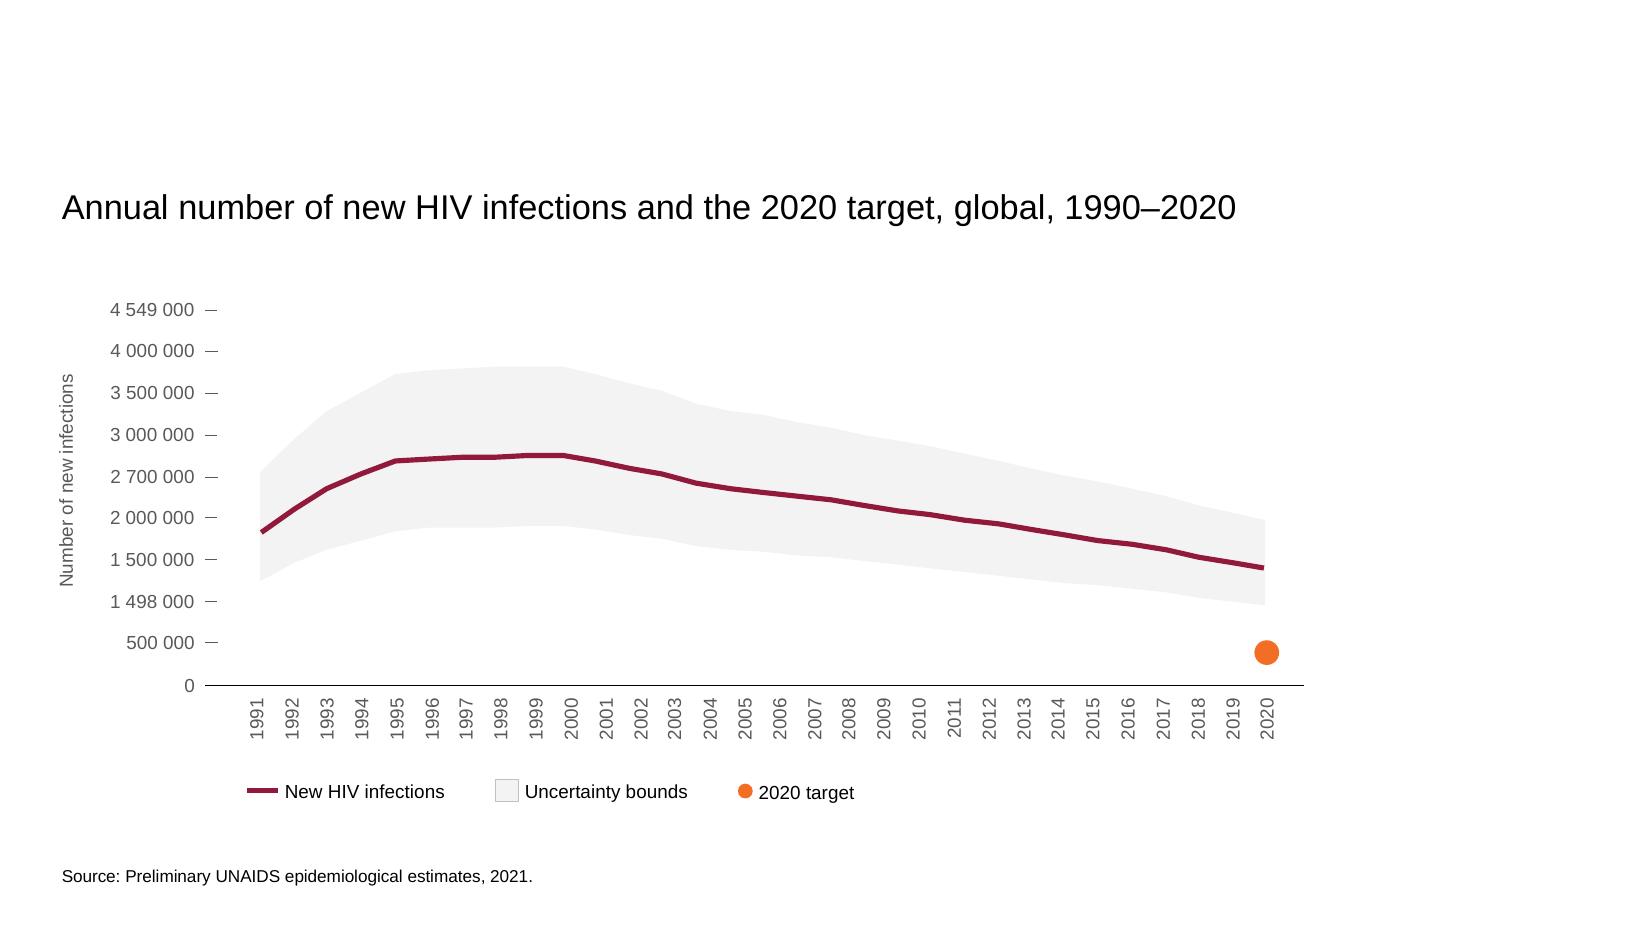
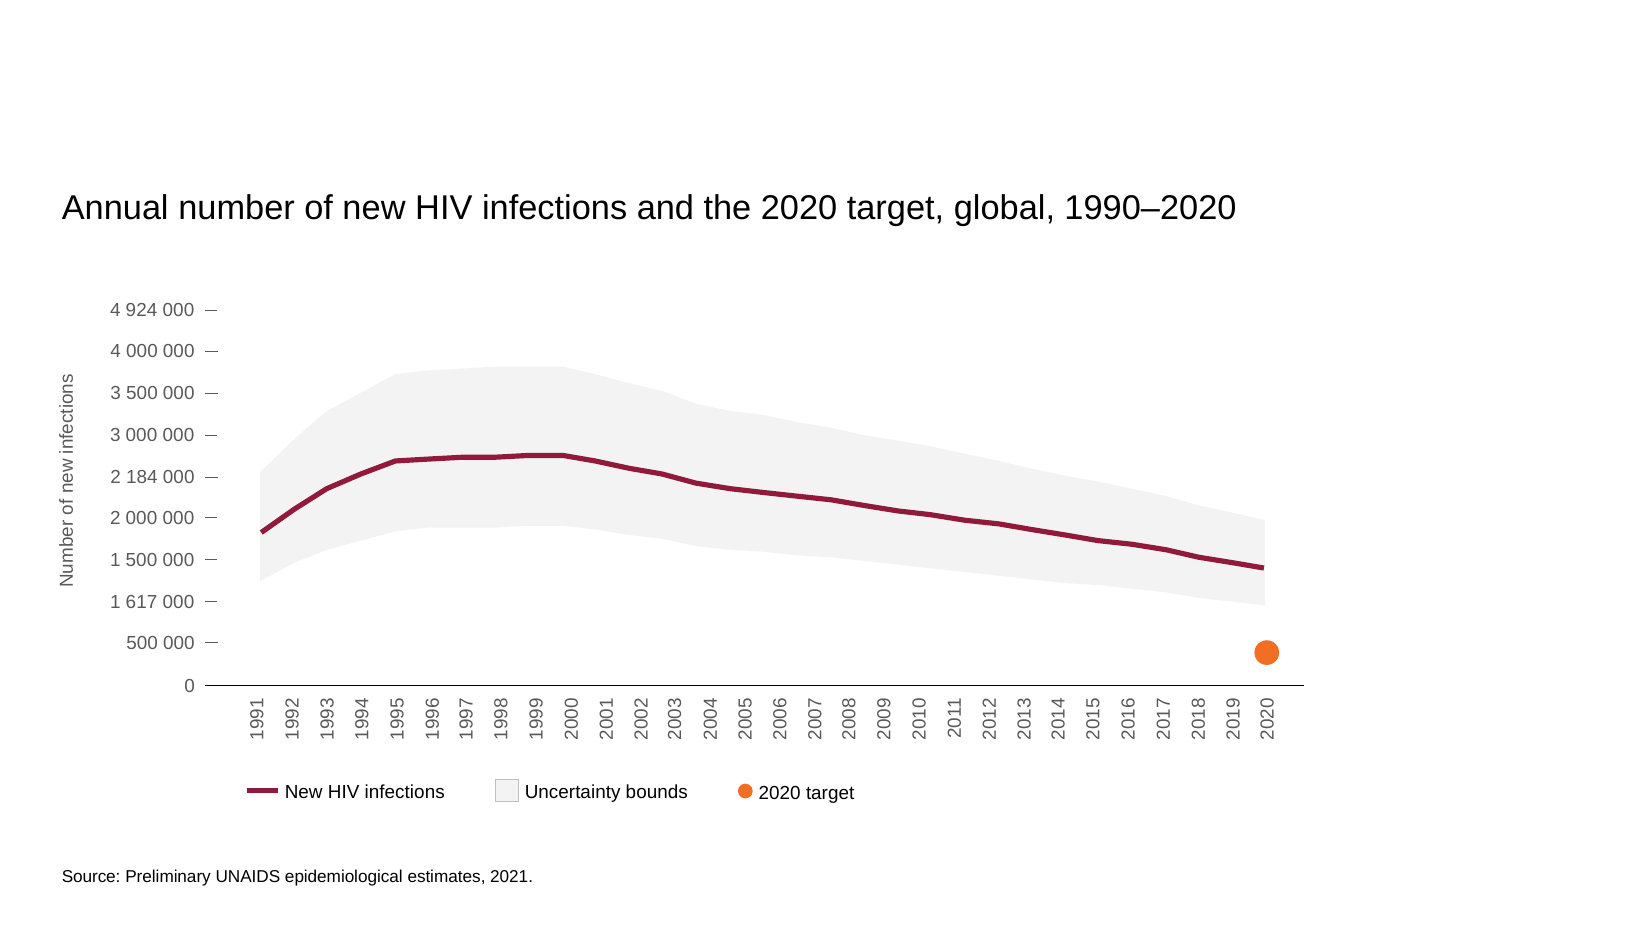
549: 549 -> 924
700: 700 -> 184
498: 498 -> 617
